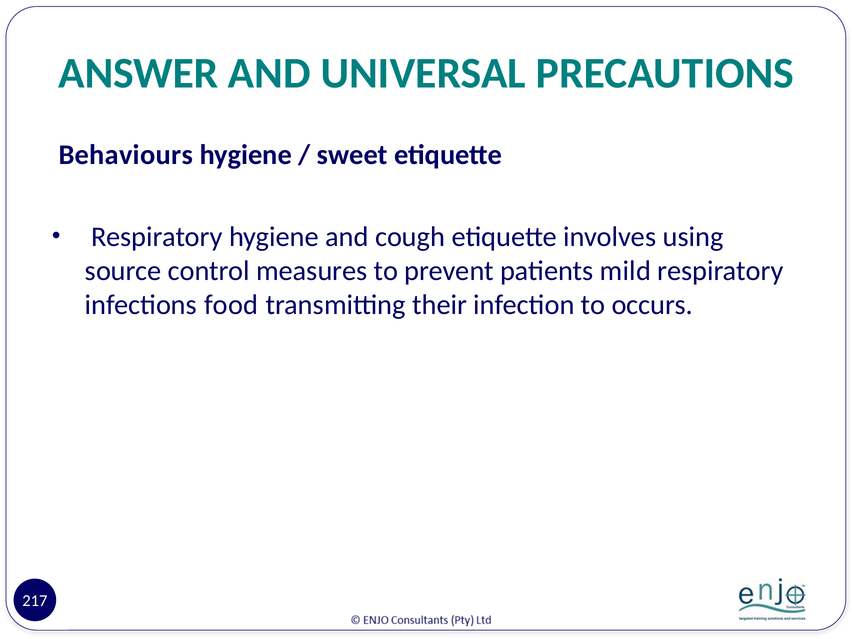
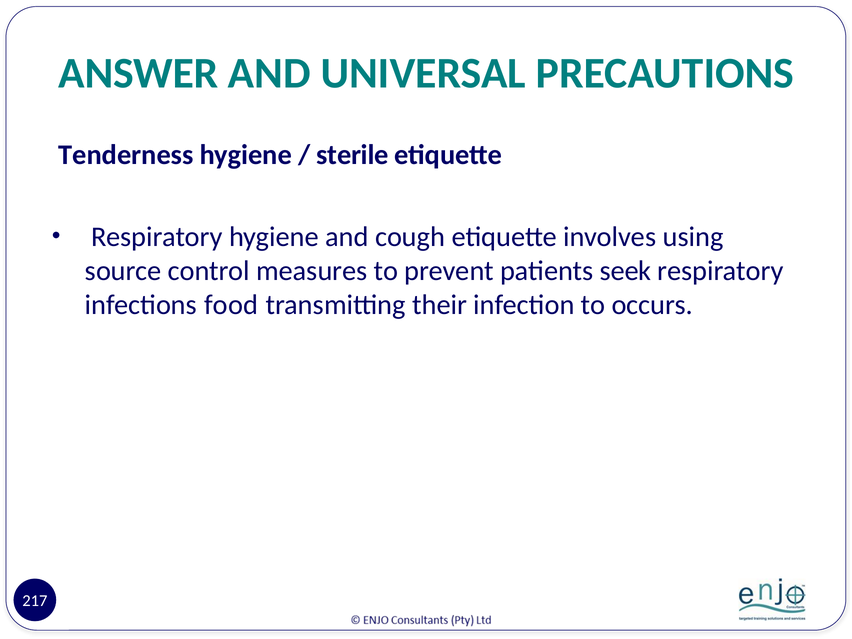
Behaviours: Behaviours -> Tenderness
sweet: sweet -> sterile
mild: mild -> seek
